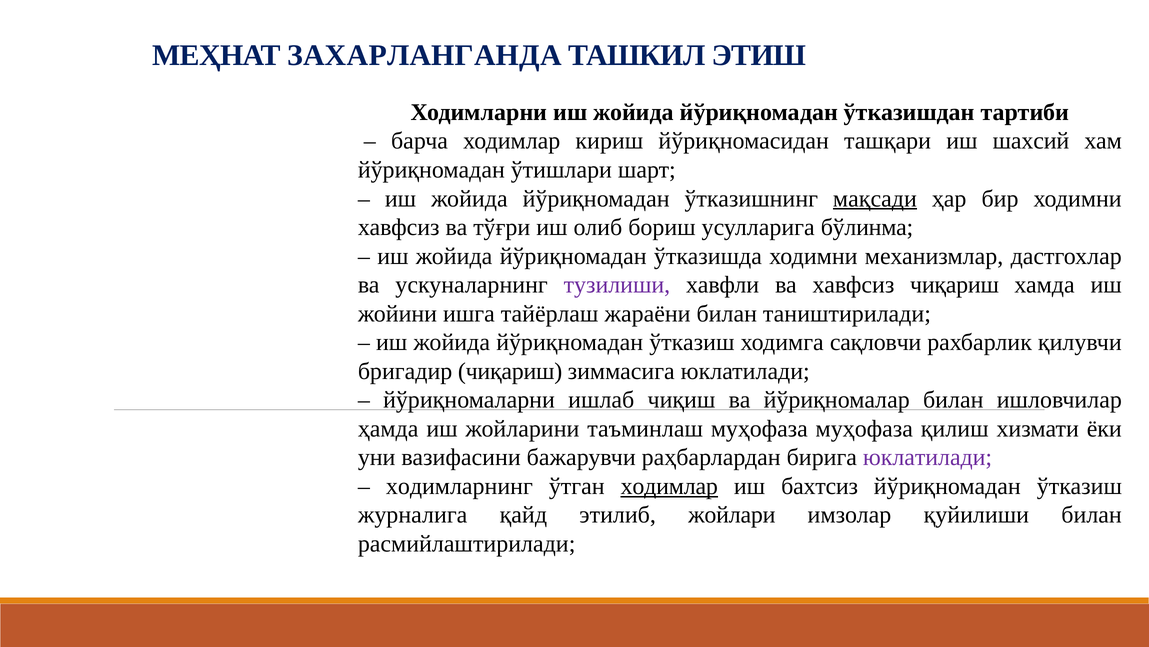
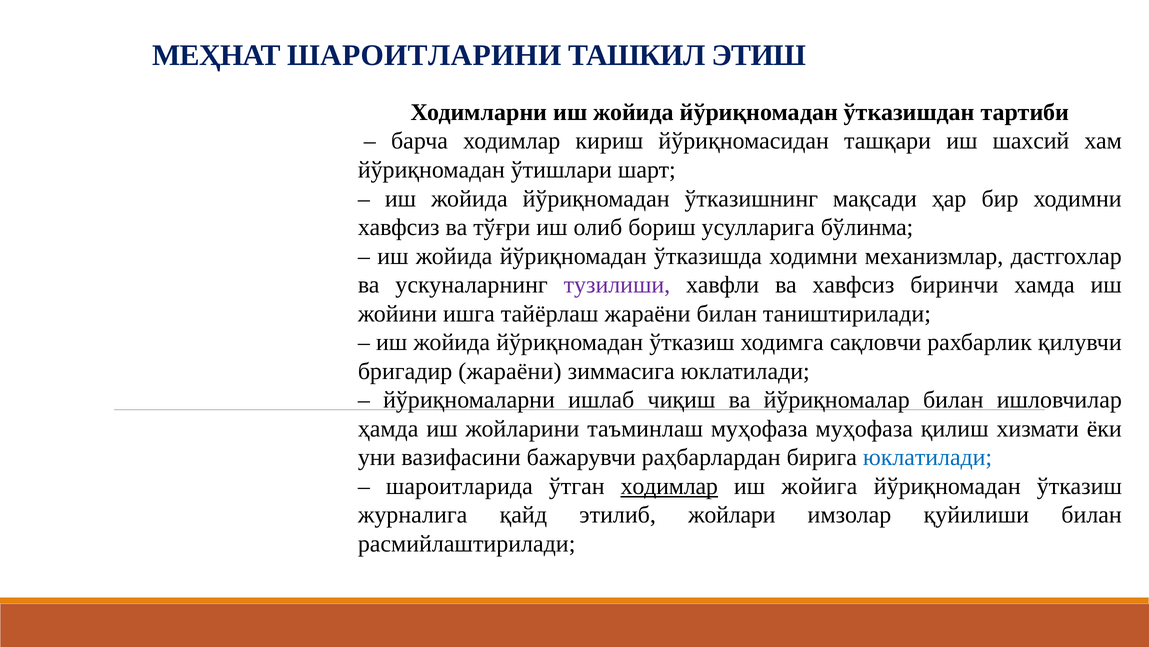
ЗАХАРЛАНГАНДА: ЗАХАРЛАНГАНДА -> ШАРОИТЛАРИНИ
мақсади underline: present -> none
хавфсиз чиқариш: чиқариш -> биринчи
бригадир чиқариш: чиқариш -> жараёни
юклатилади at (928, 457) colour: purple -> blue
ходимларнинг: ходимларнинг -> шароитларида
бахтсиз: бахтсиз -> жойига
